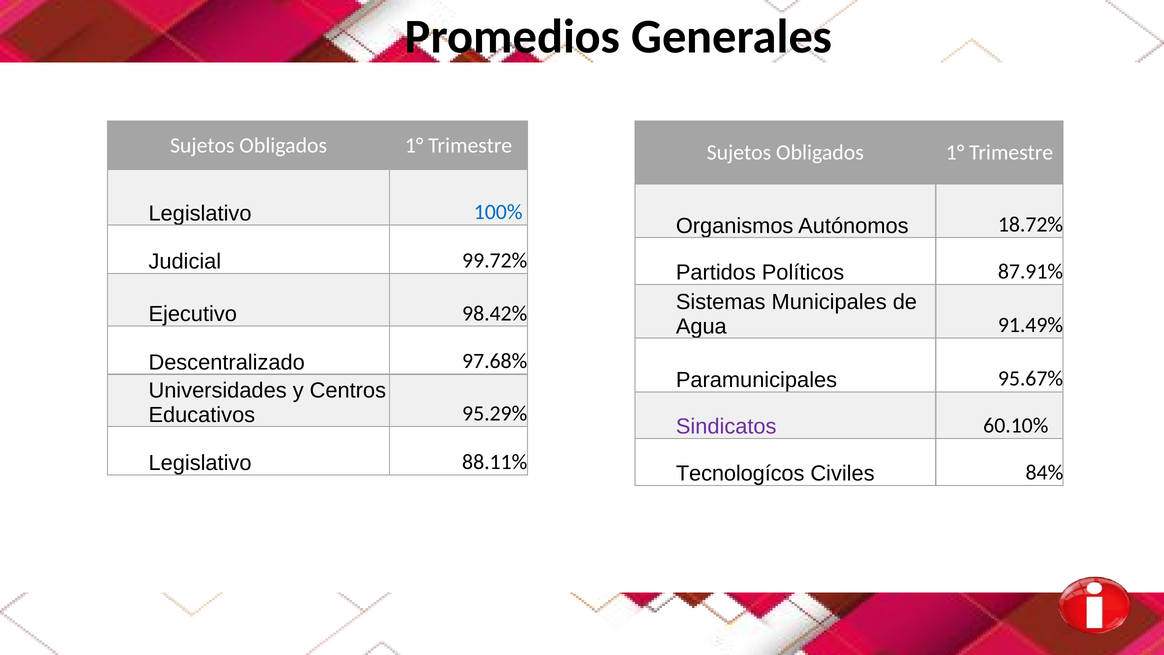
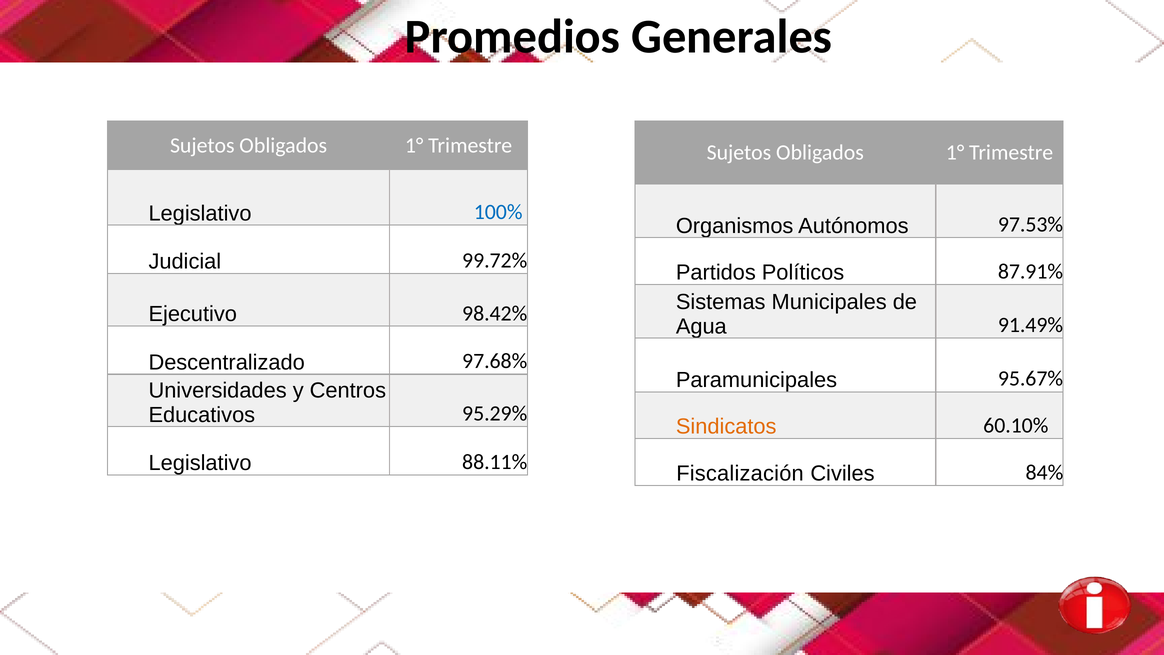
18.72%: 18.72% -> 97.53%
Sindicatos colour: purple -> orange
Tecnologícos: Tecnologícos -> Fiscalización
